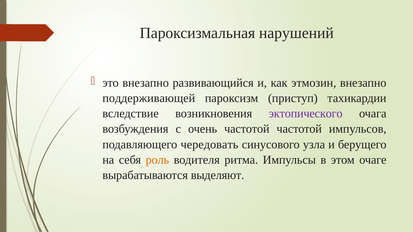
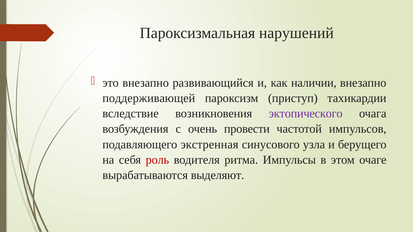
этмозин: этмозин -> наличии
очень частотой: частотой -> провести
чередовать: чередовать -> экстренная
роль colour: orange -> red
